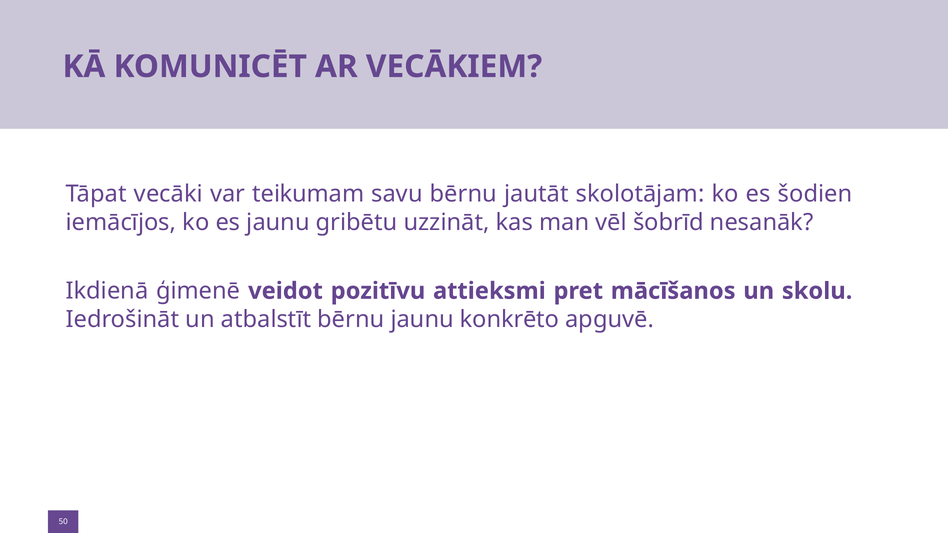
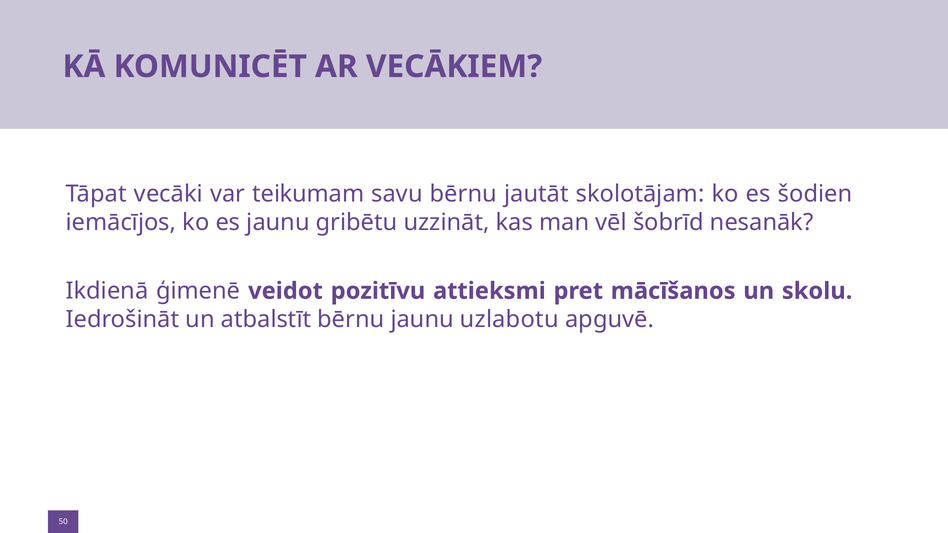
konkrēto: konkrēto -> uzlabotu
